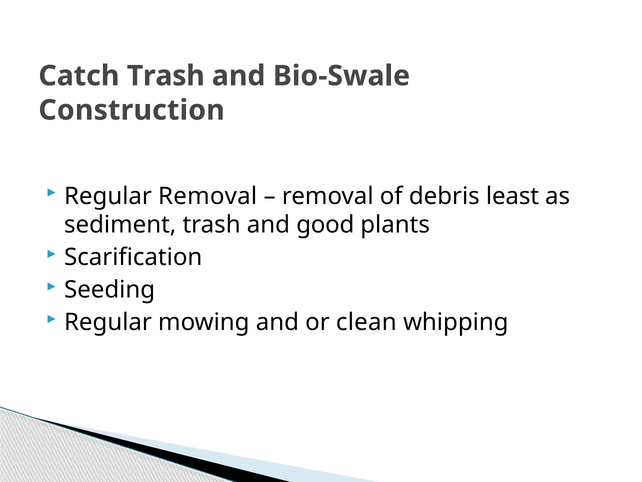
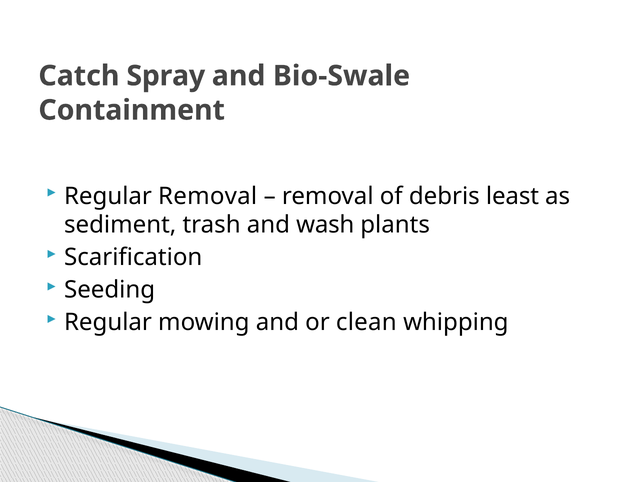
Catch Trash: Trash -> Spray
Construction: Construction -> Containment
good: good -> wash
